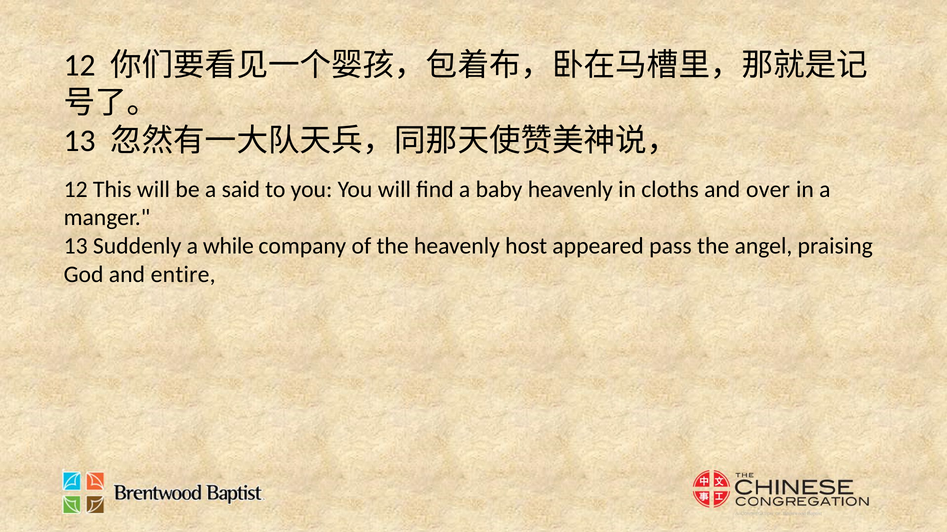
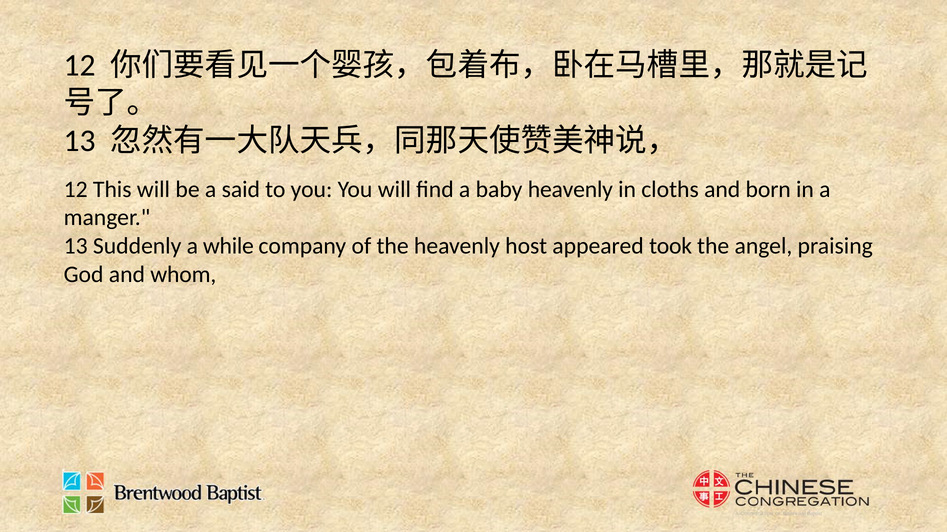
over: over -> born
pass: pass -> took
entire: entire -> whom
